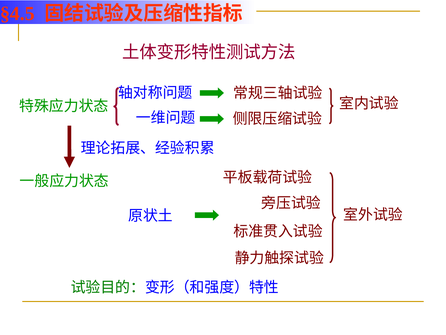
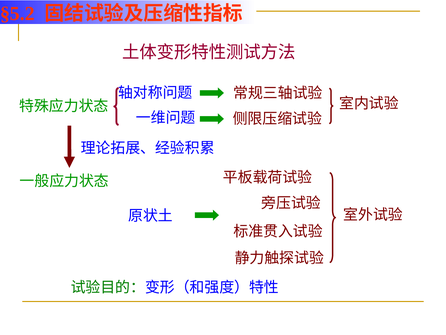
§4.5: §4.5 -> §5.2
